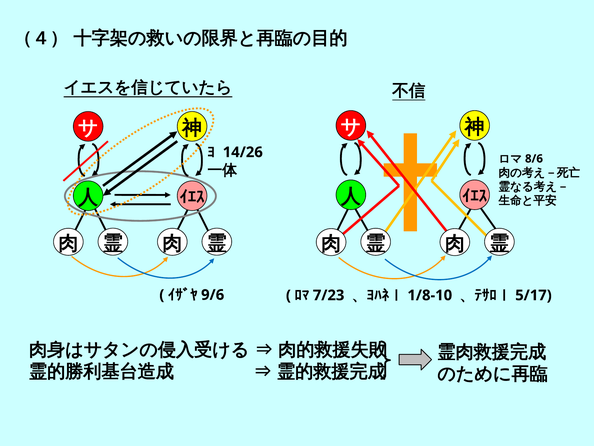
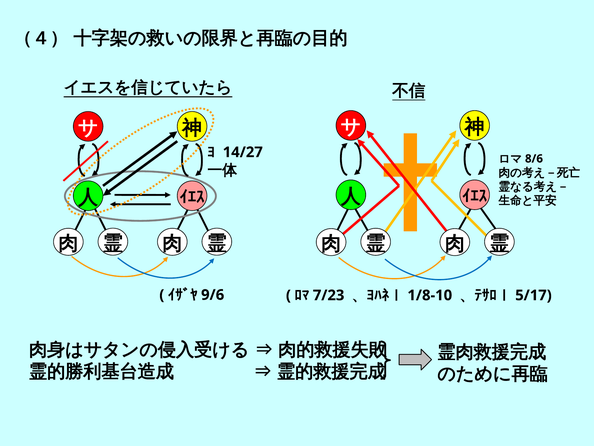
14/26: 14/26 -> 14/27
